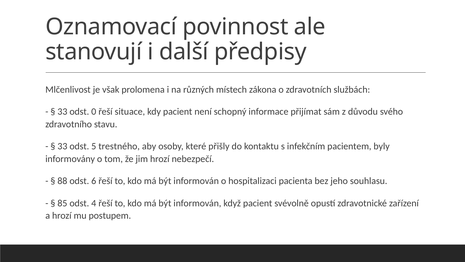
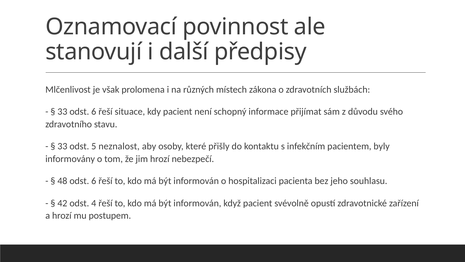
33 odst 0: 0 -> 6
trestného: trestného -> neznalost
88: 88 -> 48
85: 85 -> 42
